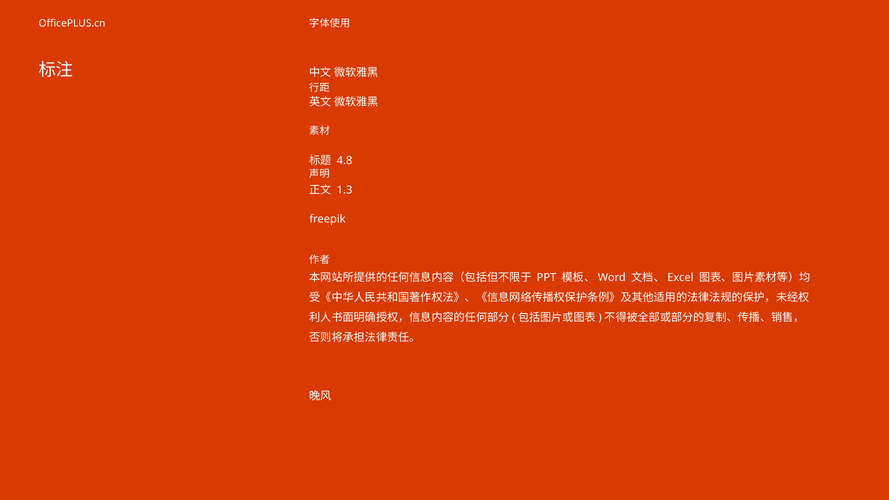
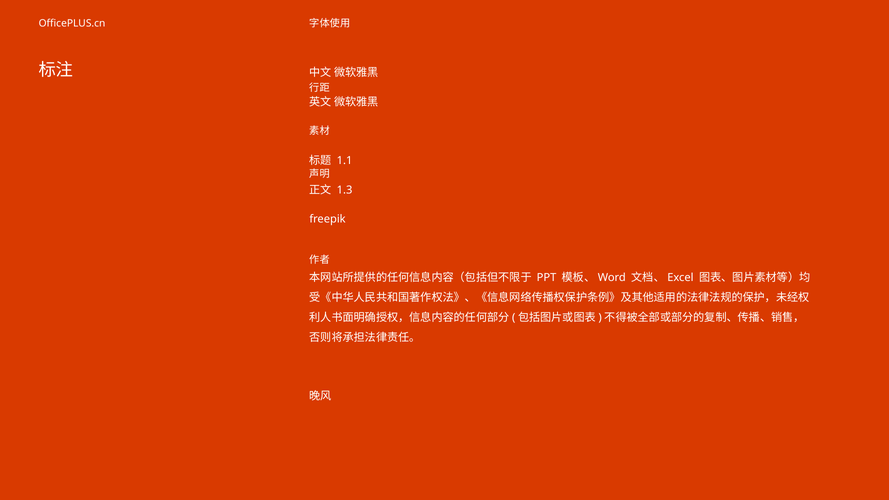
4.8: 4.8 -> 1.1
